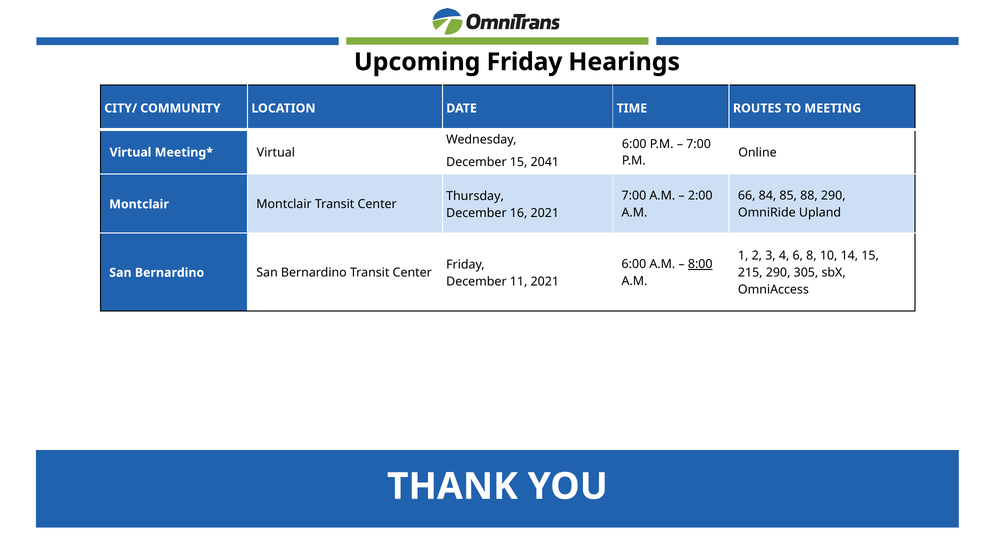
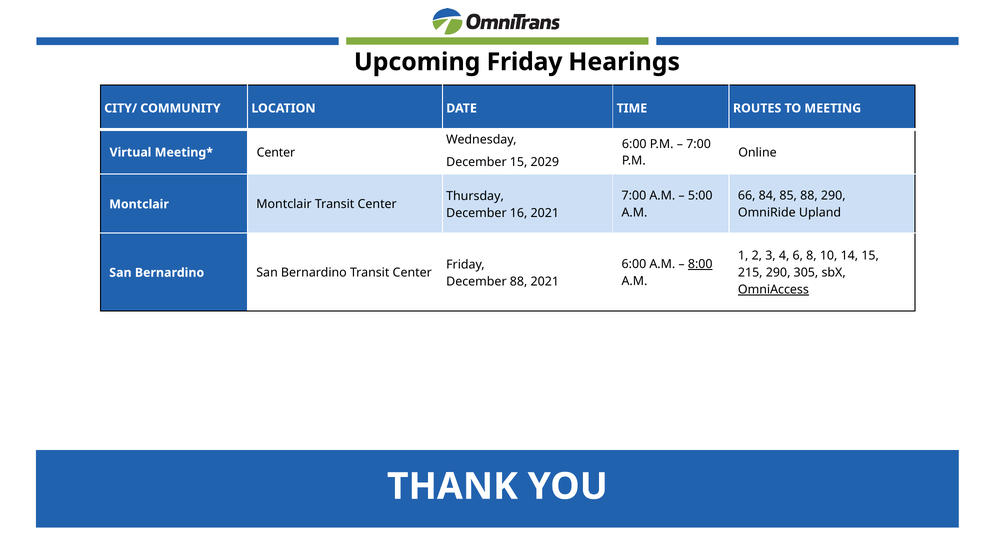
Virtual at (276, 152): Virtual -> Center
2041: 2041 -> 2029
2:00: 2:00 -> 5:00
December 11: 11 -> 88
OmniAccess underline: none -> present
